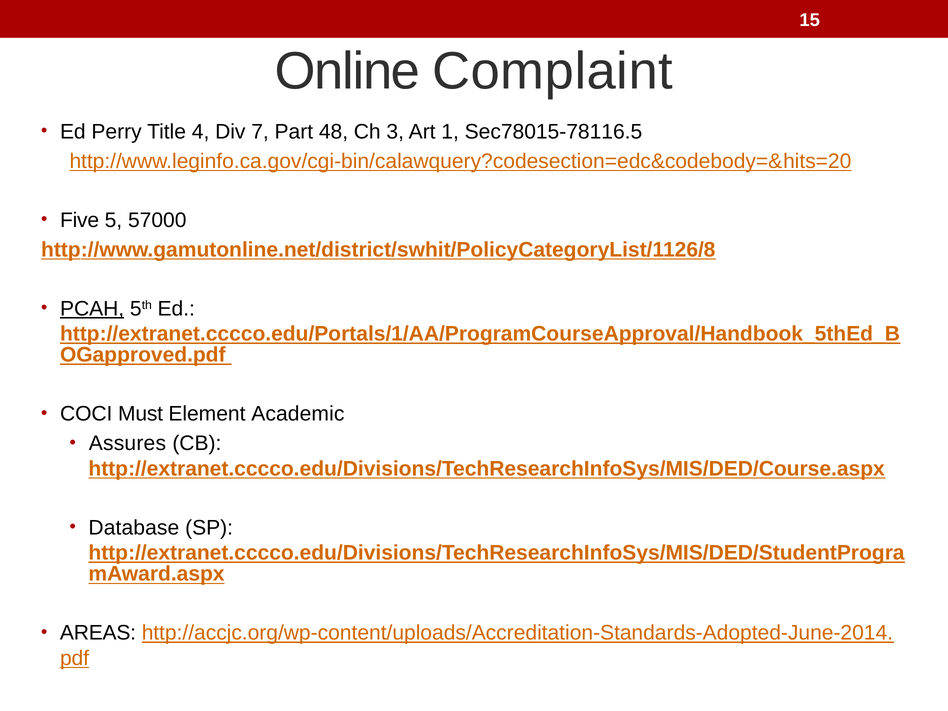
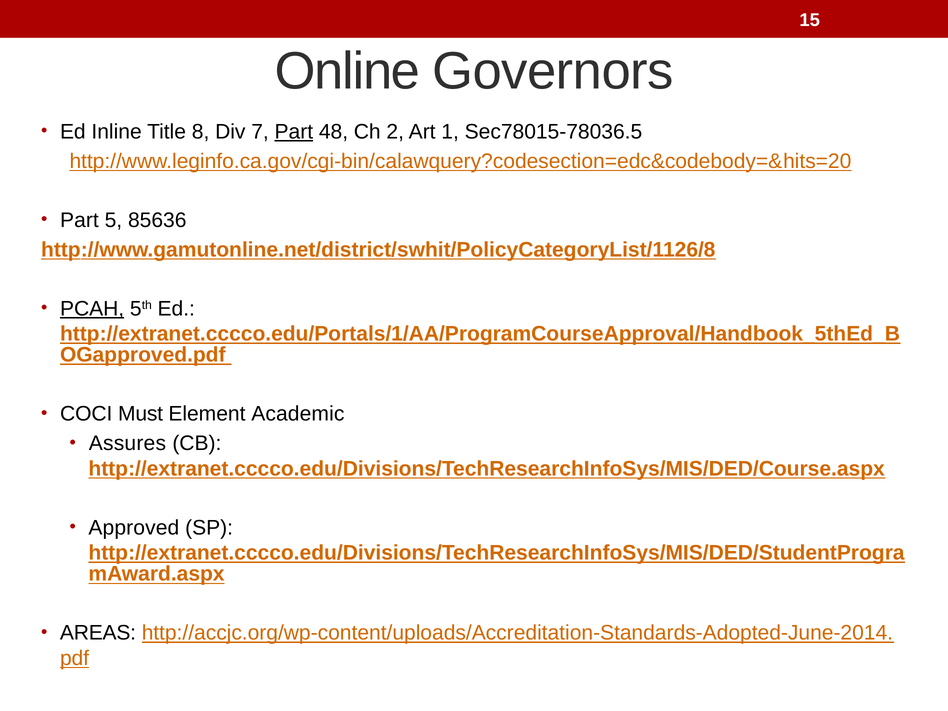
Complaint: Complaint -> Governors
Perry: Perry -> Inline
4: 4 -> 8
Part at (294, 132) underline: none -> present
3: 3 -> 2
Sec78015-78116.5: Sec78015-78116.5 -> Sec78015-78036.5
Five at (80, 220): Five -> Part
57000: 57000 -> 85636
Database: Database -> Approved
